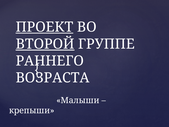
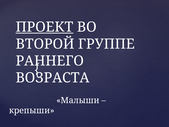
ВТОРОЙ underline: present -> none
